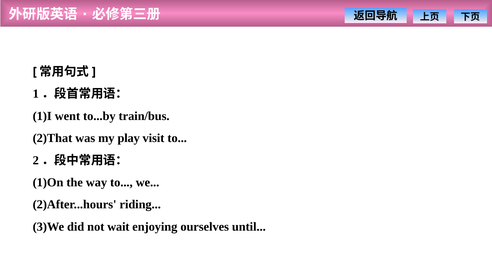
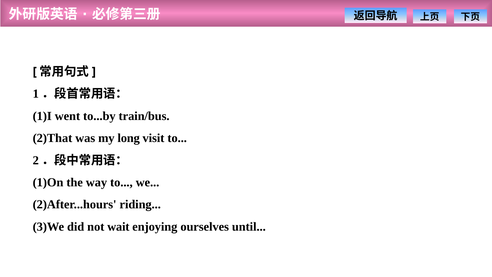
play: play -> long
